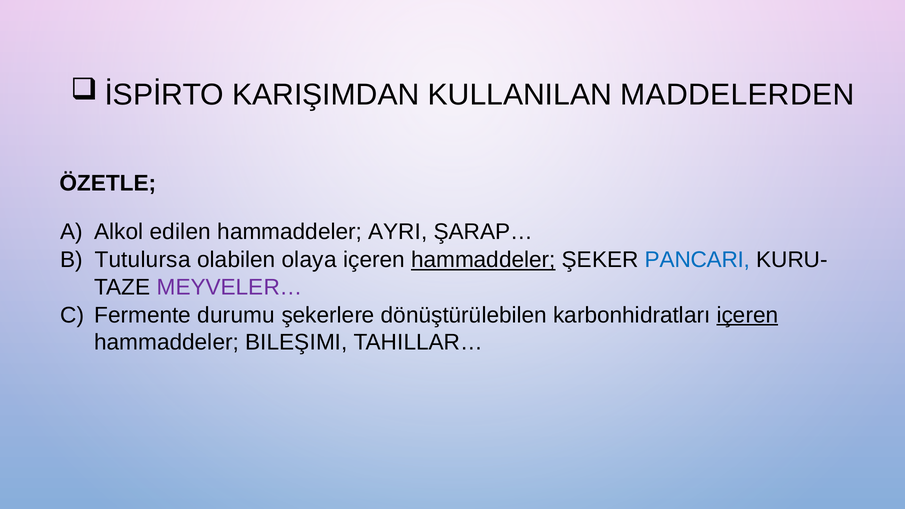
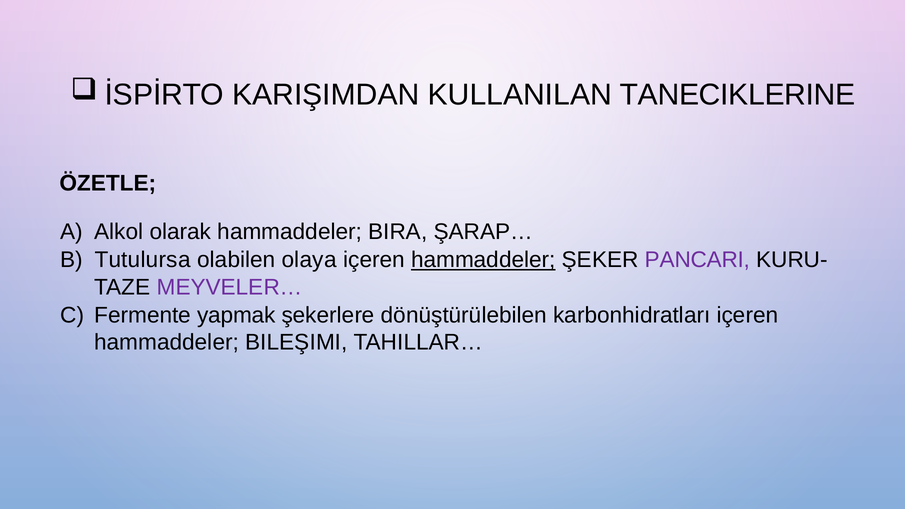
MADDELERDEN: MADDELERDEN -> TANECIKLERINE
edilen: edilen -> olarak
AYRI: AYRI -> BIRA
PANCARI colour: blue -> purple
durumu: durumu -> yapmak
içeren at (747, 315) underline: present -> none
